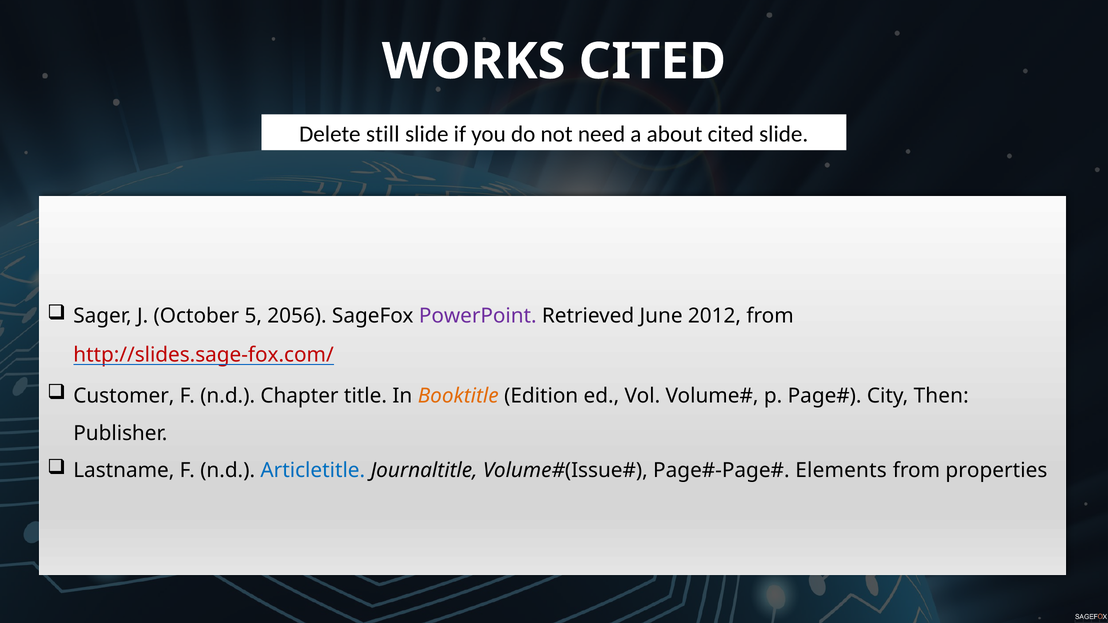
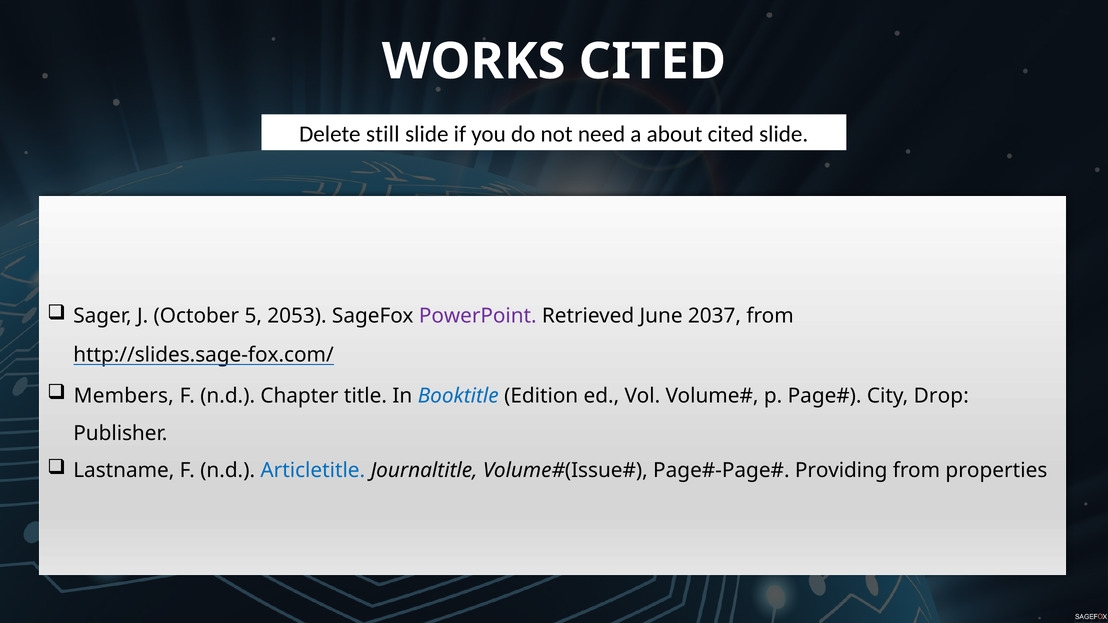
2056: 2056 -> 2053
2012: 2012 -> 2037
http://slides.sage-fox.com/ colour: red -> black
Customer: Customer -> Members
Booktitle colour: orange -> blue
Then: Then -> Drop
Elements: Elements -> Providing
